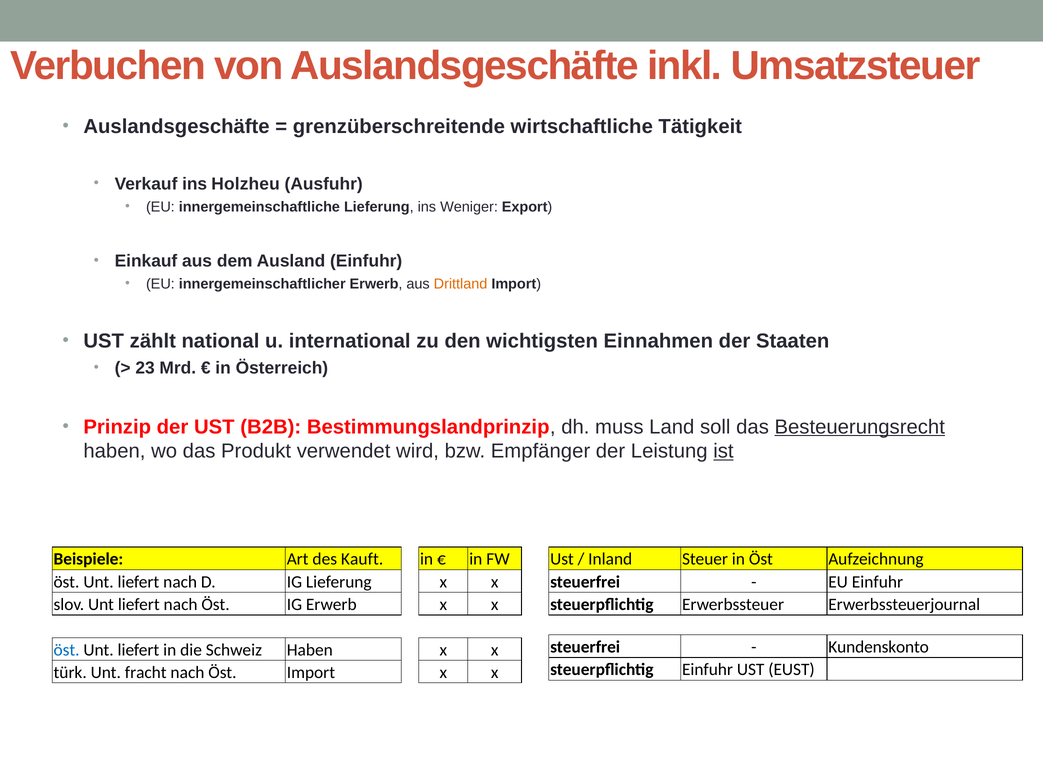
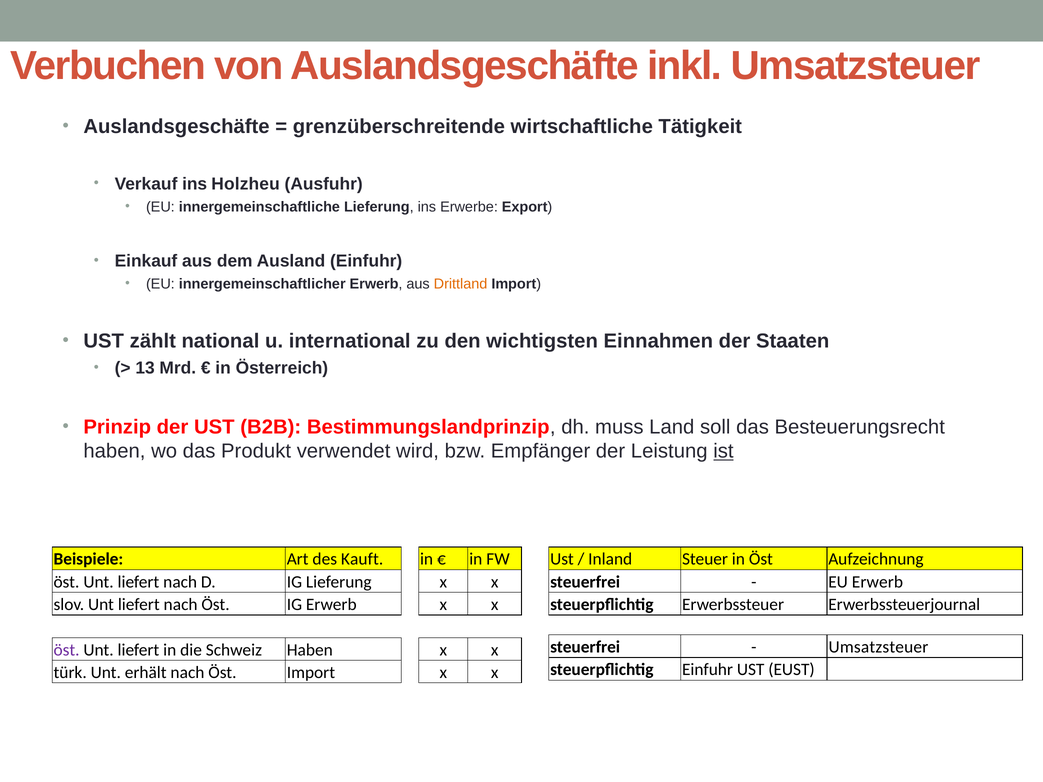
Weniger: Weniger -> Erwerbe
23: 23 -> 13
Besteuerungsrecht underline: present -> none
EU Einfuhr: Einfuhr -> Erwerb
Kundenskonto at (879, 647): Kundenskonto -> Umsatzsteuer
öst at (67, 650) colour: blue -> purple
fracht: fracht -> erhält
